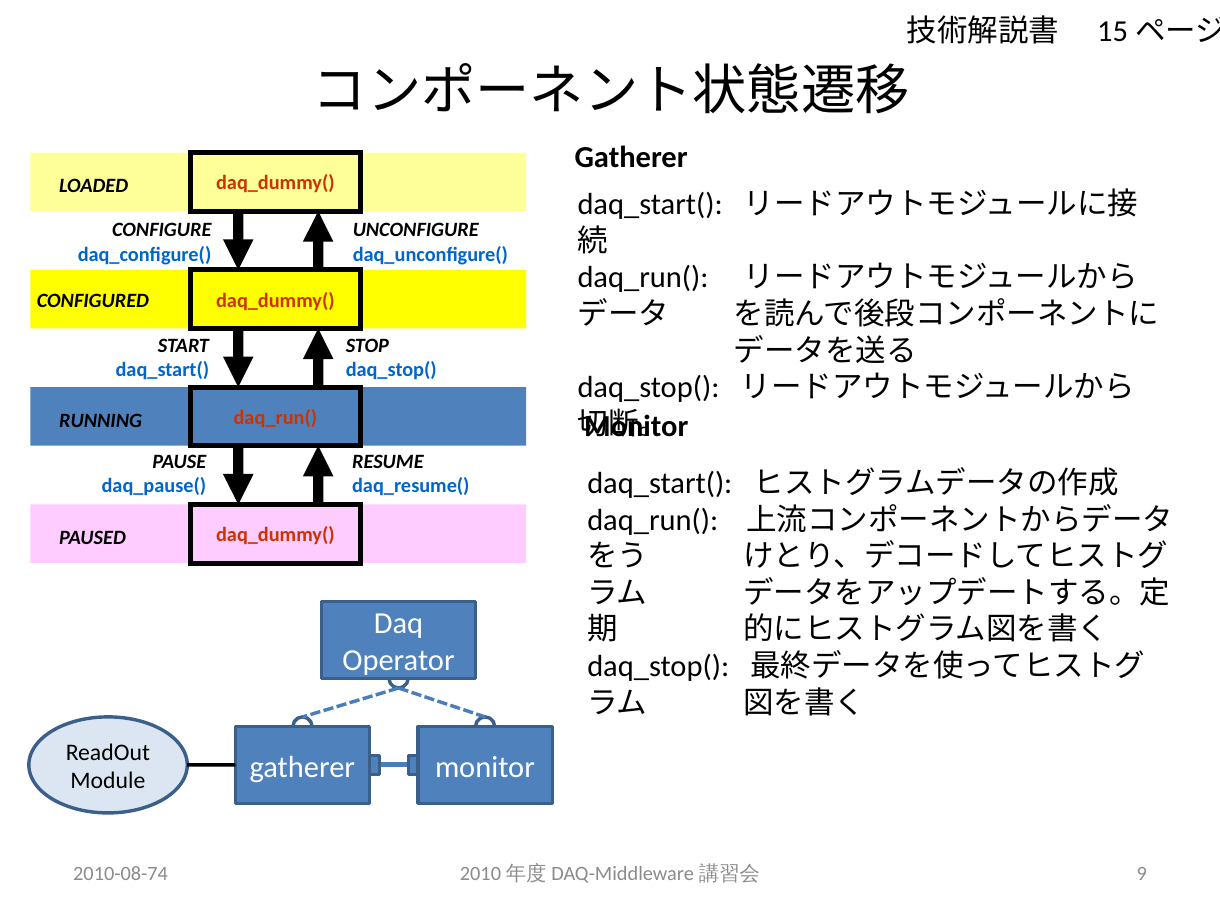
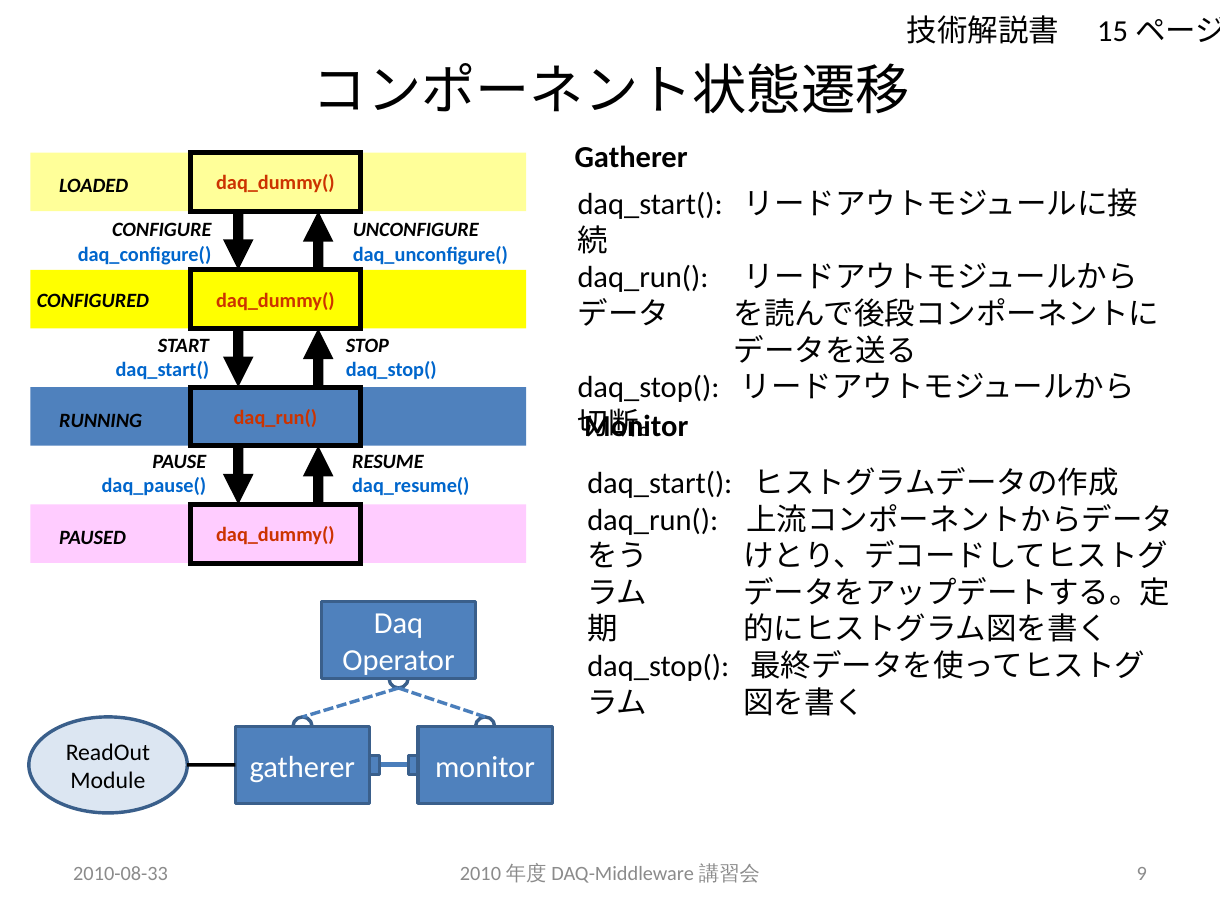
2010-08-74: 2010-08-74 -> 2010-08-33
